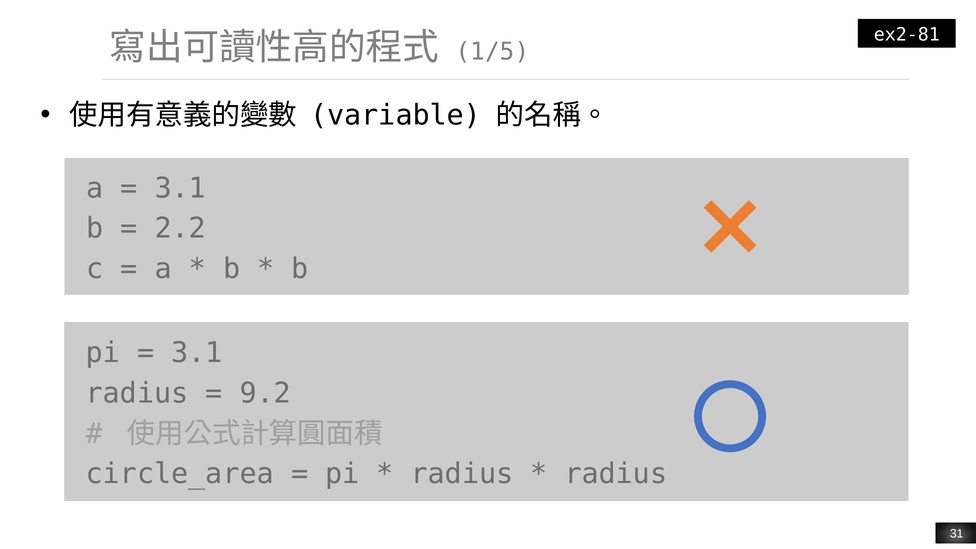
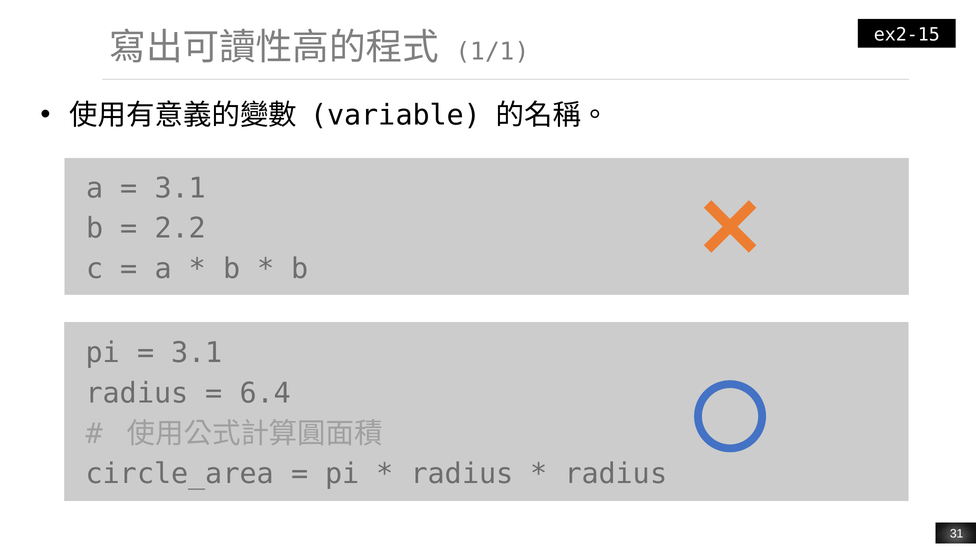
ex2-81: ex2-81 -> ex2-15
1/5: 1/5 -> 1/1
9.2: 9.2 -> 6.4
